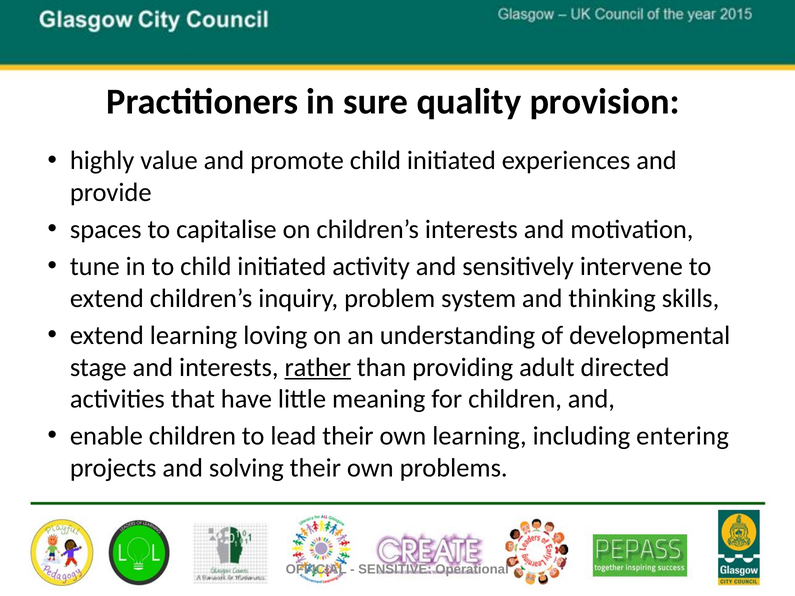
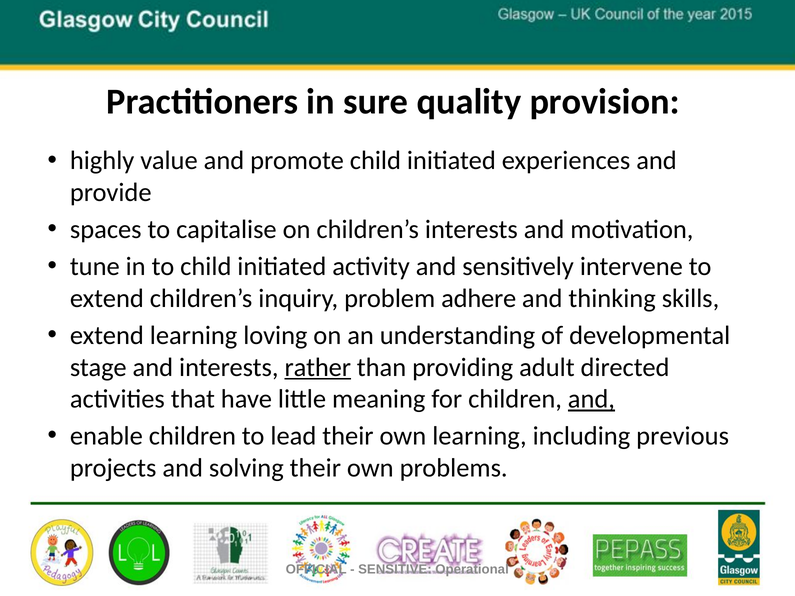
system: system -> adhere
and at (591, 399) underline: none -> present
entering: entering -> previous
